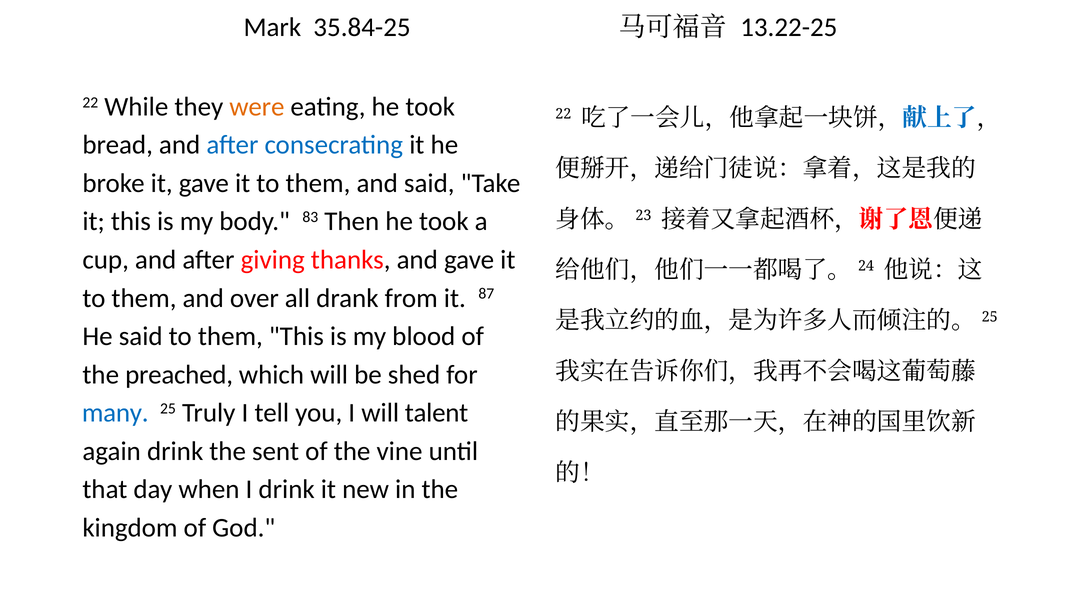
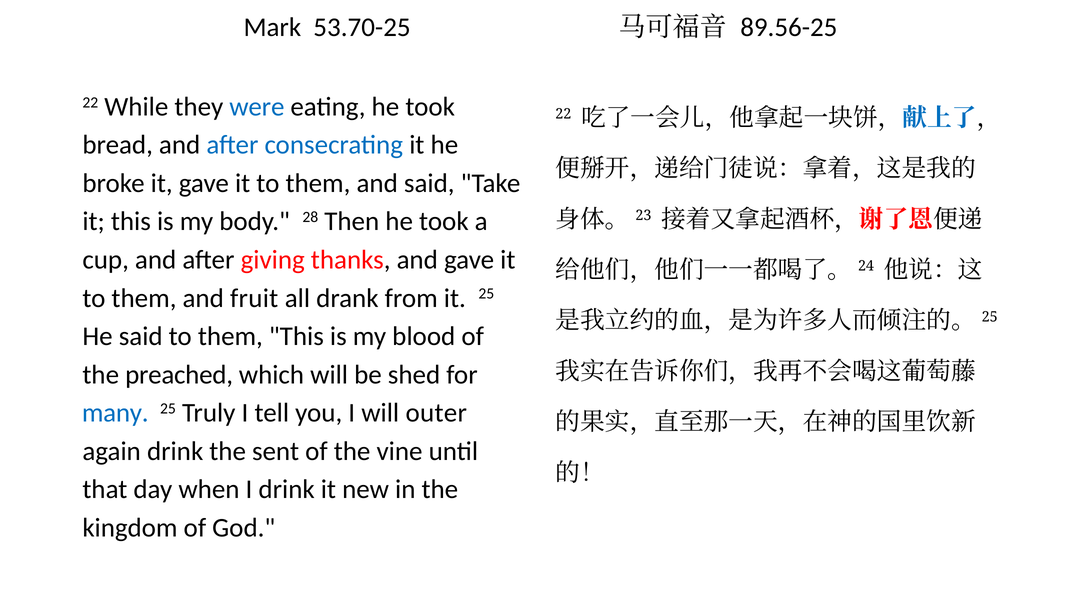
35.84-25: 35.84-25 -> 53.70-25
13.22-25: 13.22-25 -> 89.56-25
were colour: orange -> blue
83: 83 -> 28
over: over -> fruit
it 87: 87 -> 25
talent: talent -> outer
